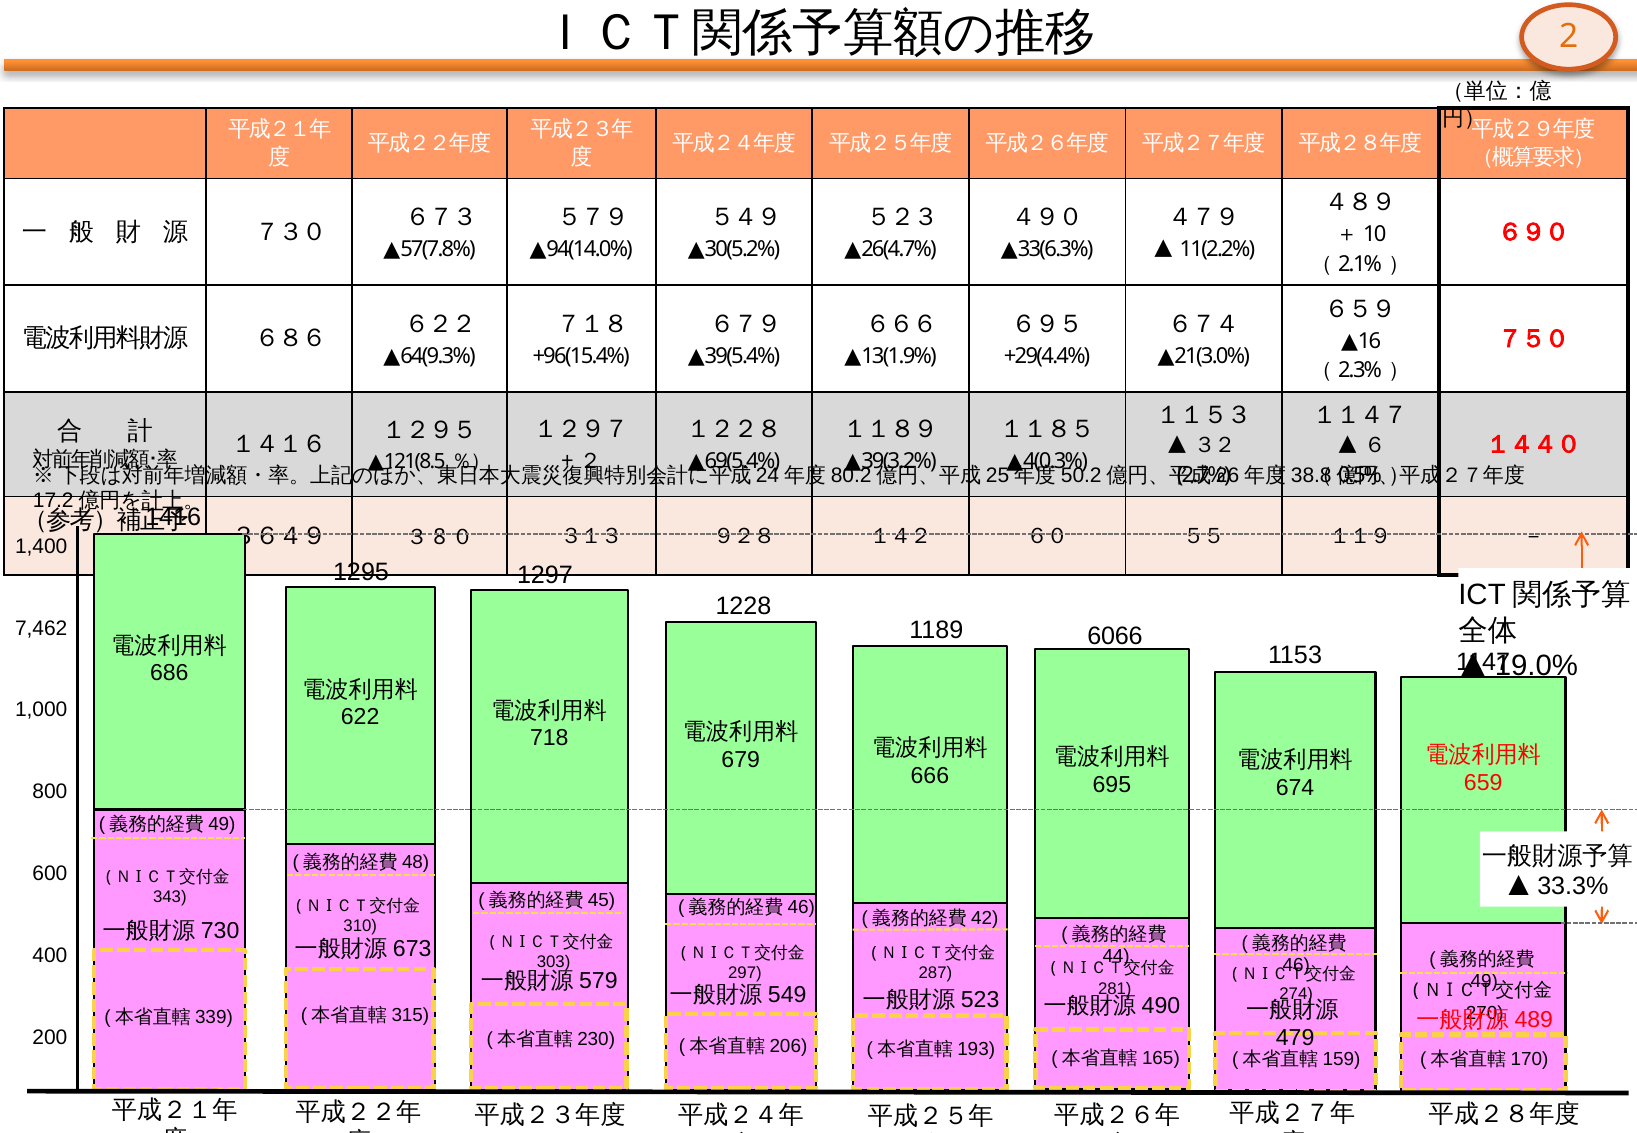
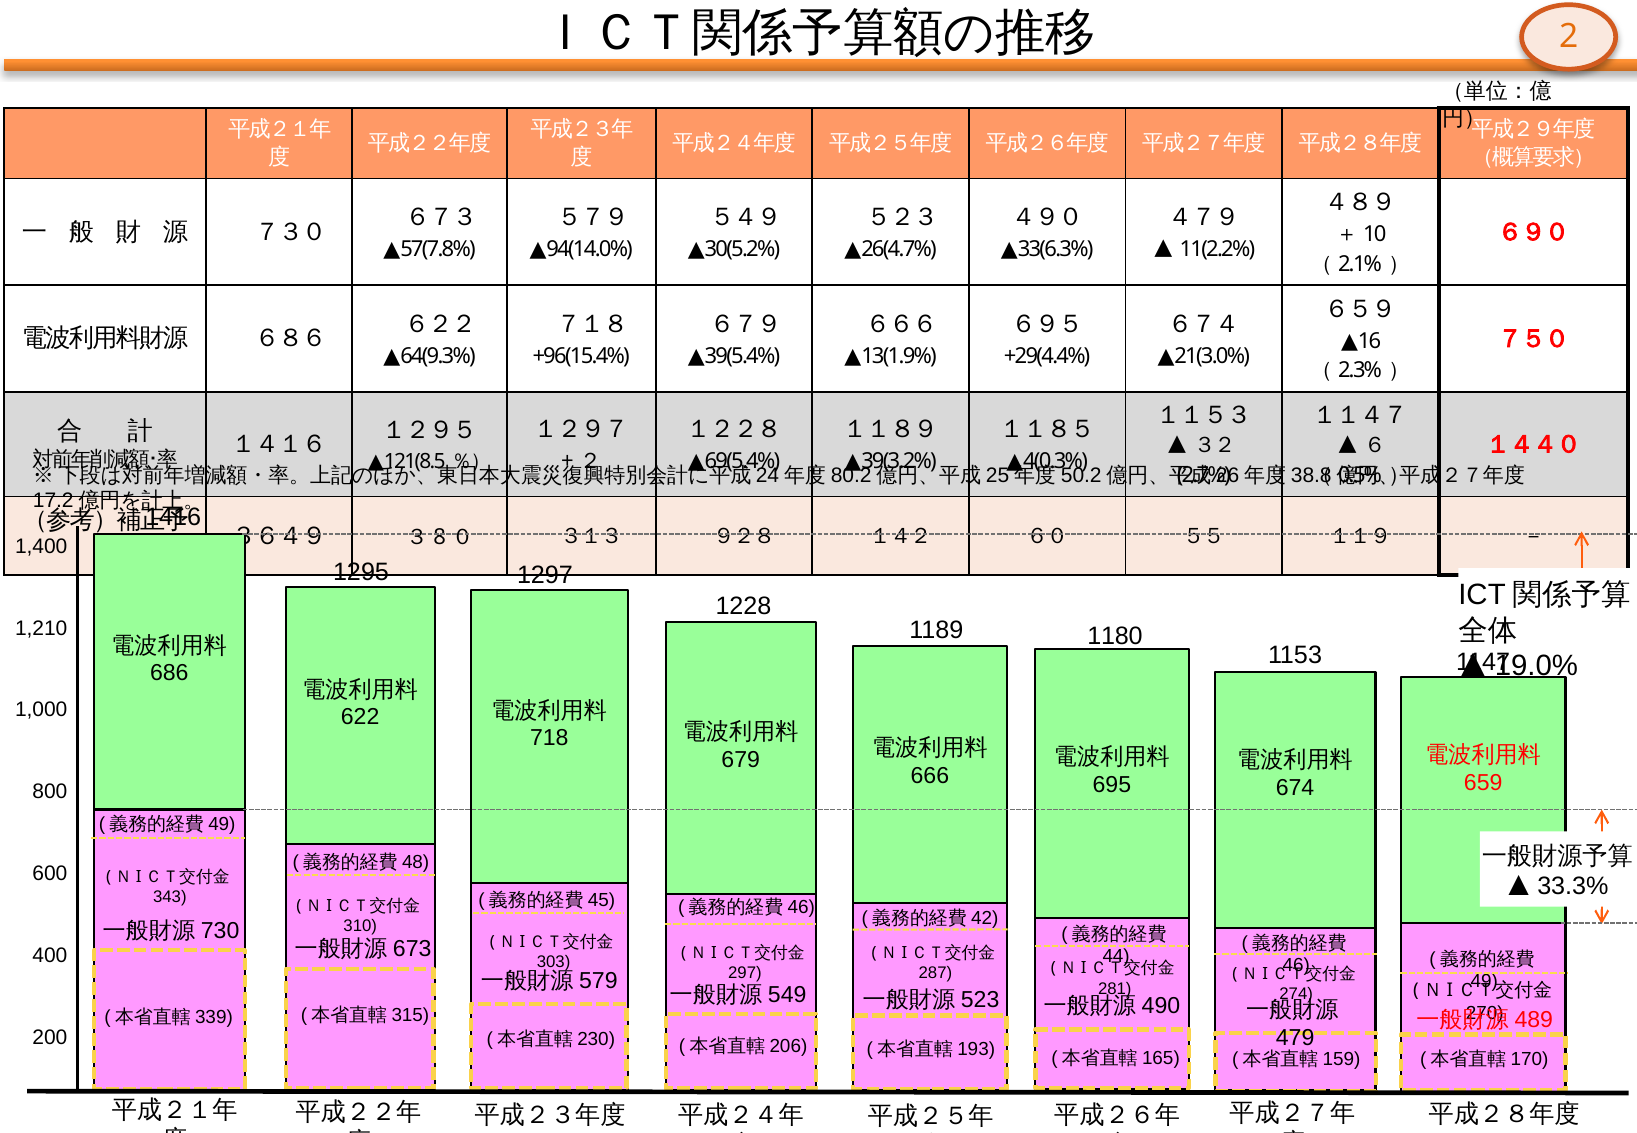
7,462: 7,462 -> 1,210
6066: 6066 -> 1180
